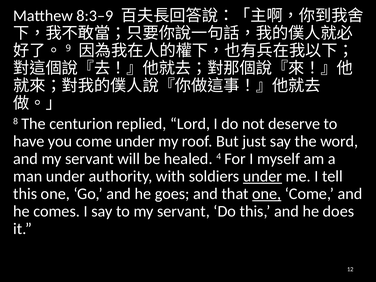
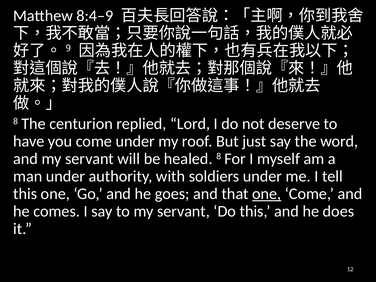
8:3–9: 8:3–9 -> 8:4–9
healed 4: 4 -> 8
under at (263, 176) underline: present -> none
